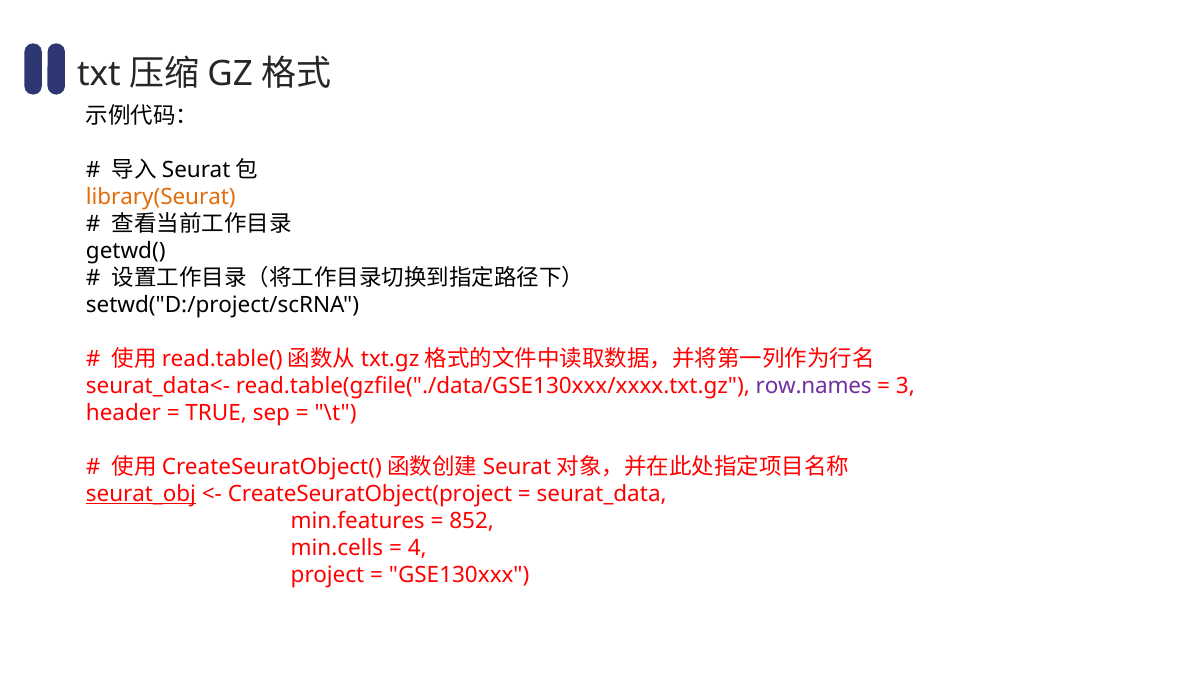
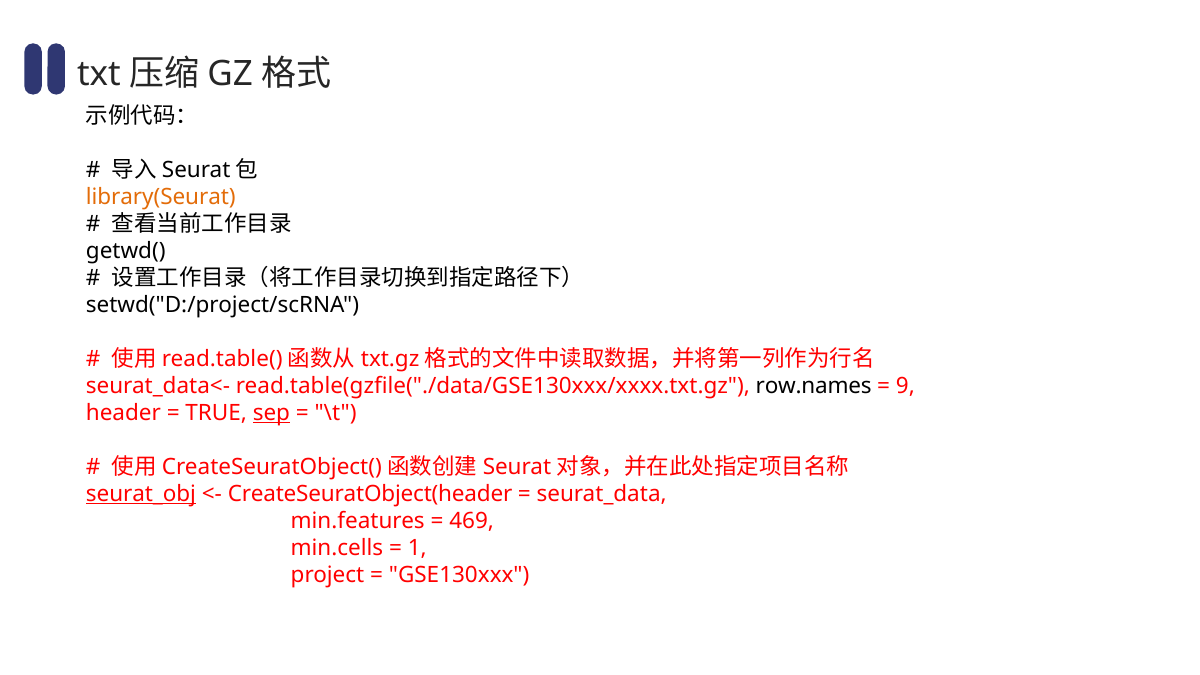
row.names colour: purple -> black
3: 3 -> 9
sep underline: none -> present
CreateSeuratObject(project: CreateSeuratObject(project -> CreateSeuratObject(header
852: 852 -> 469
4: 4 -> 1
